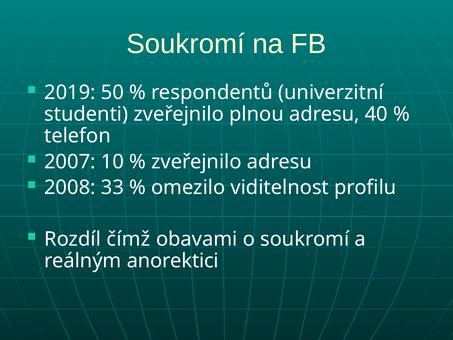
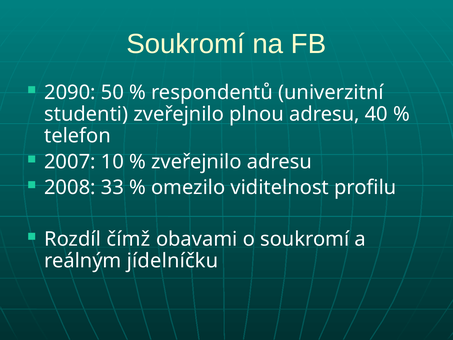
2019: 2019 -> 2090
anorektici: anorektici -> jídelníčku
